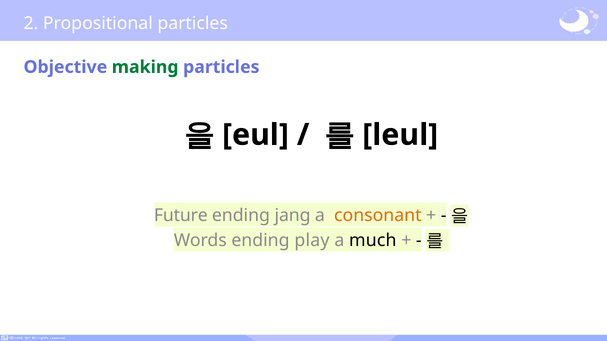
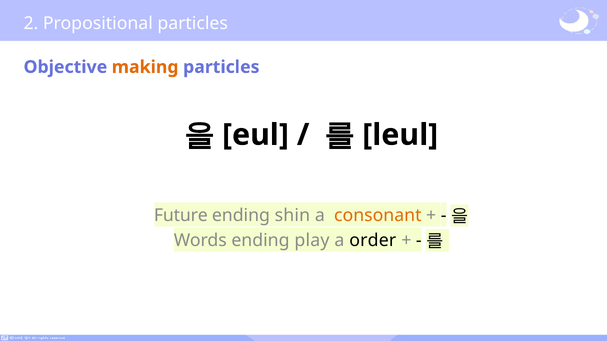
making colour: green -> orange
jang: jang -> shin
much: much -> order
